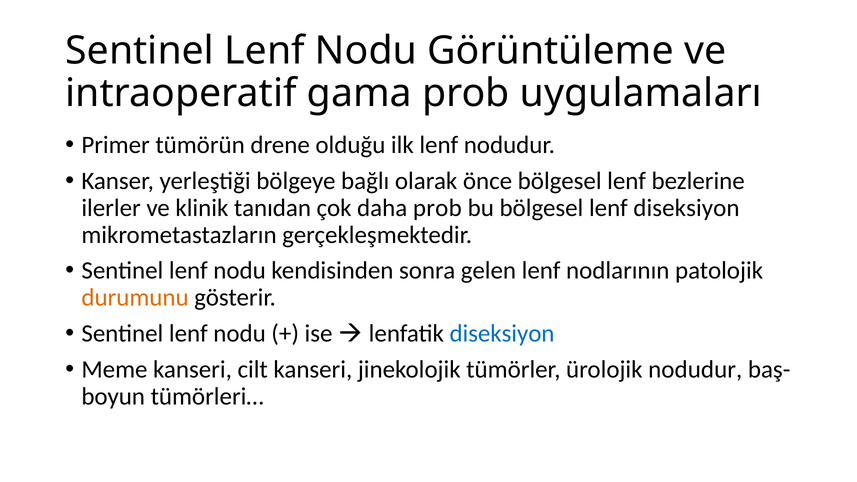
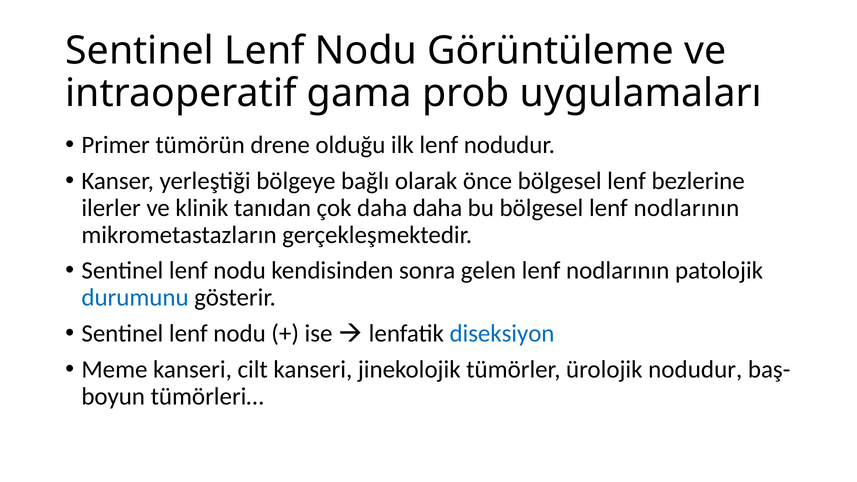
daha prob: prob -> daha
bölgesel lenf diseksiyon: diseksiyon -> nodlarının
durumunu colour: orange -> blue
